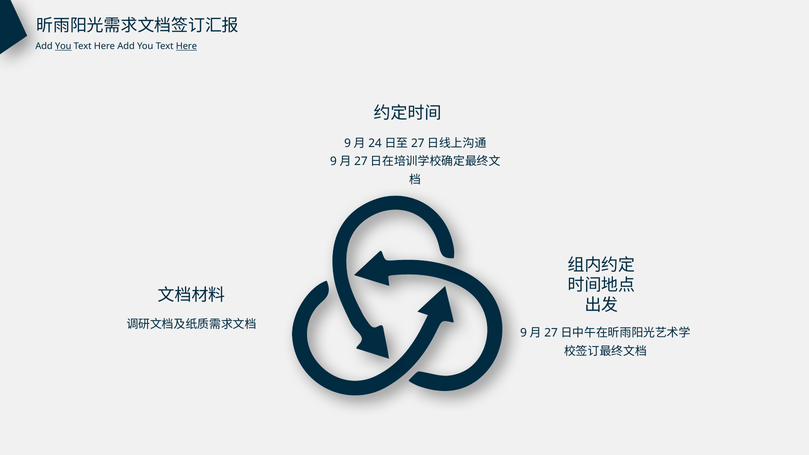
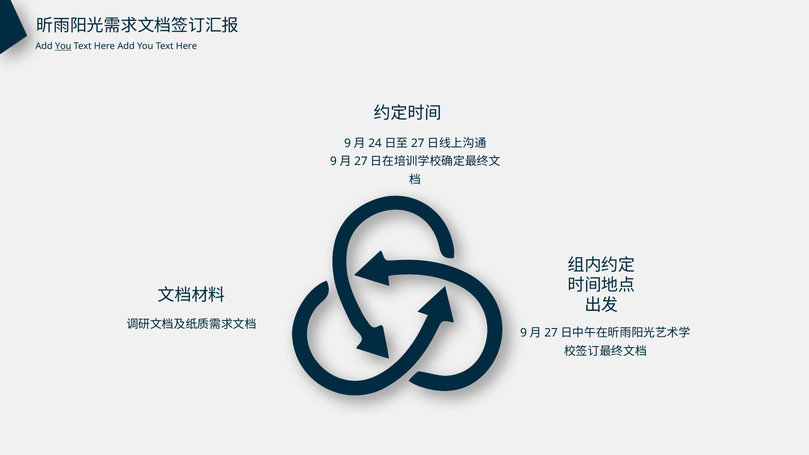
Here at (187, 46) underline: present -> none
